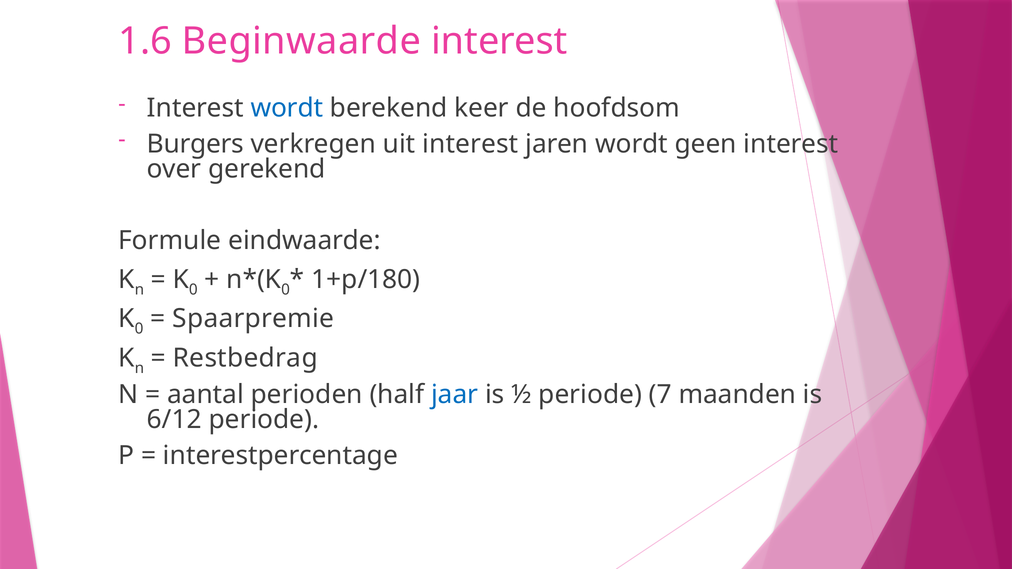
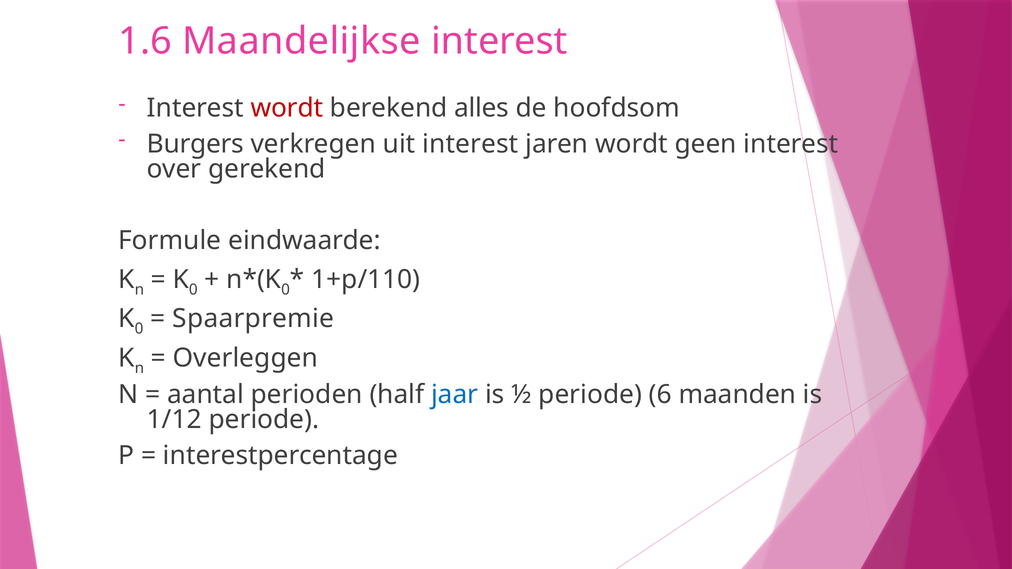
Beginwaarde: Beginwaarde -> Maandelijkse
wordt at (287, 108) colour: blue -> red
keer: keer -> alles
1+p/180: 1+p/180 -> 1+p/110
Restbedrag: Restbedrag -> Overleggen
7: 7 -> 6
6/12: 6/12 -> 1/12
